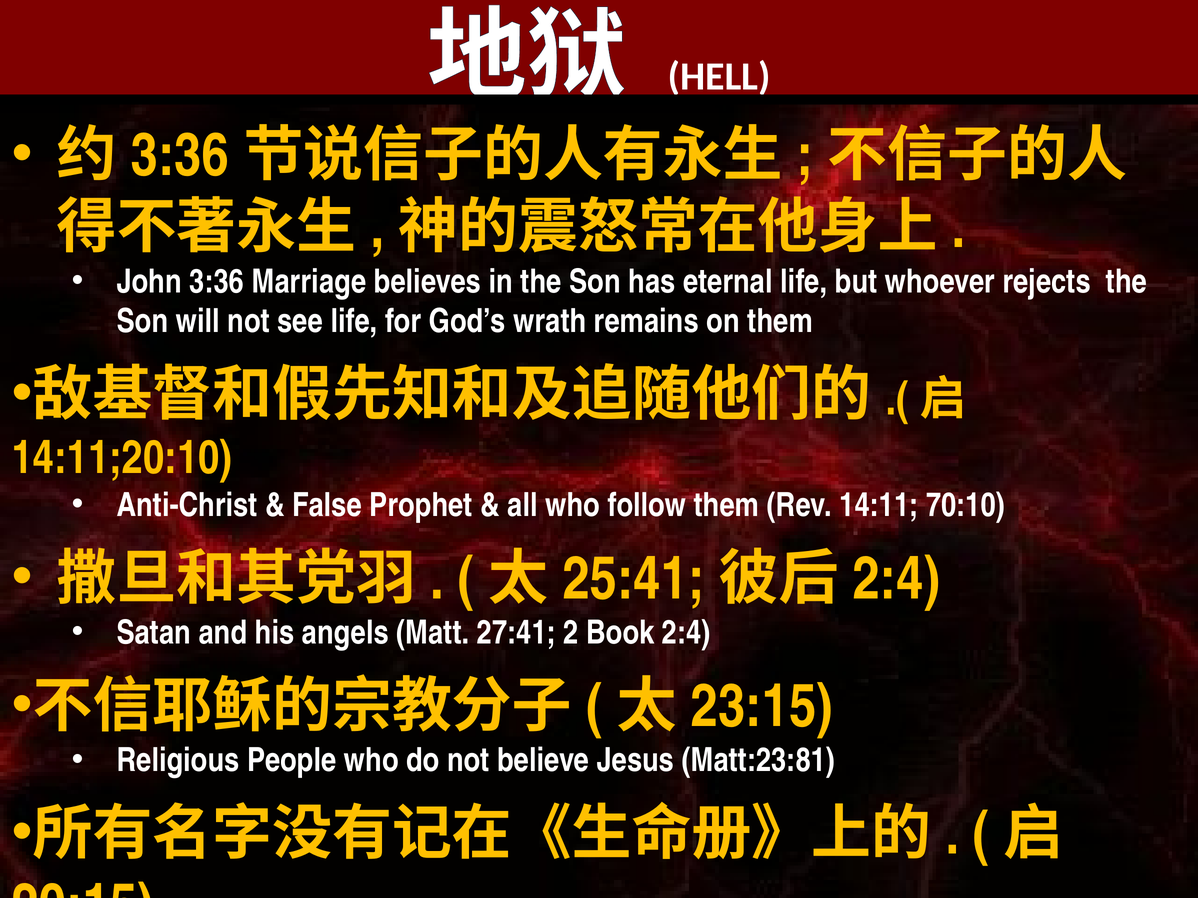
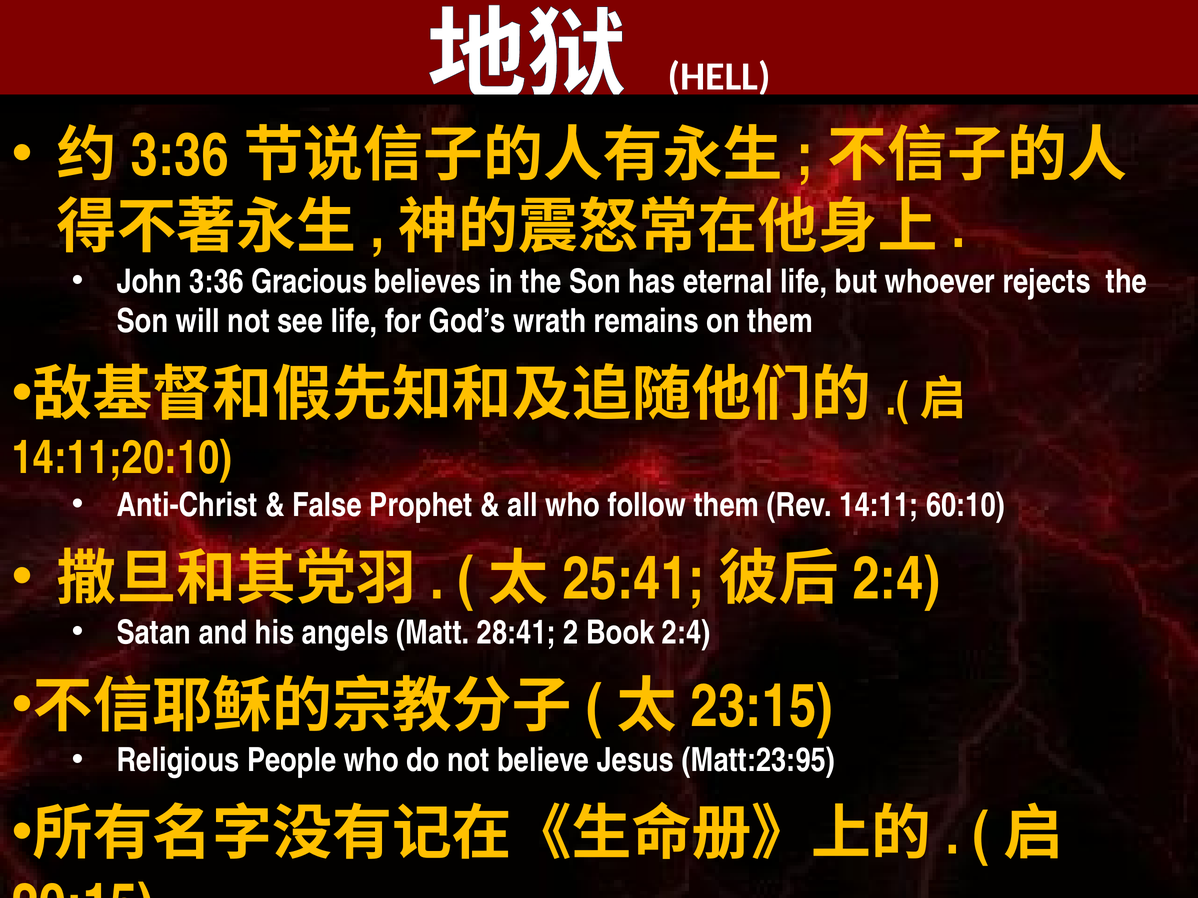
Marriage: Marriage -> Gracious
70:10: 70:10 -> 60:10
27:41: 27:41 -> 28:41
Matt:23:81: Matt:23:81 -> Matt:23:95
